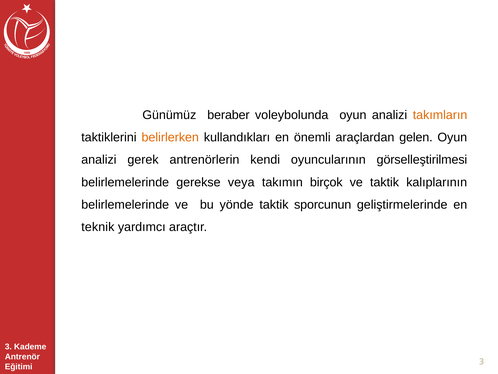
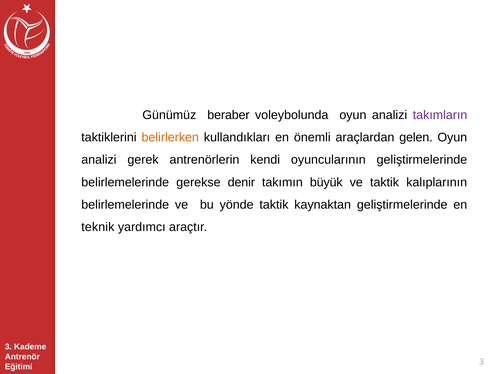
takımların colour: orange -> purple
oyuncularının görselleştirilmesi: görselleştirilmesi -> geliştirmelerinde
veya: veya -> denir
birçok: birçok -> büyük
sporcunun: sporcunun -> kaynaktan
